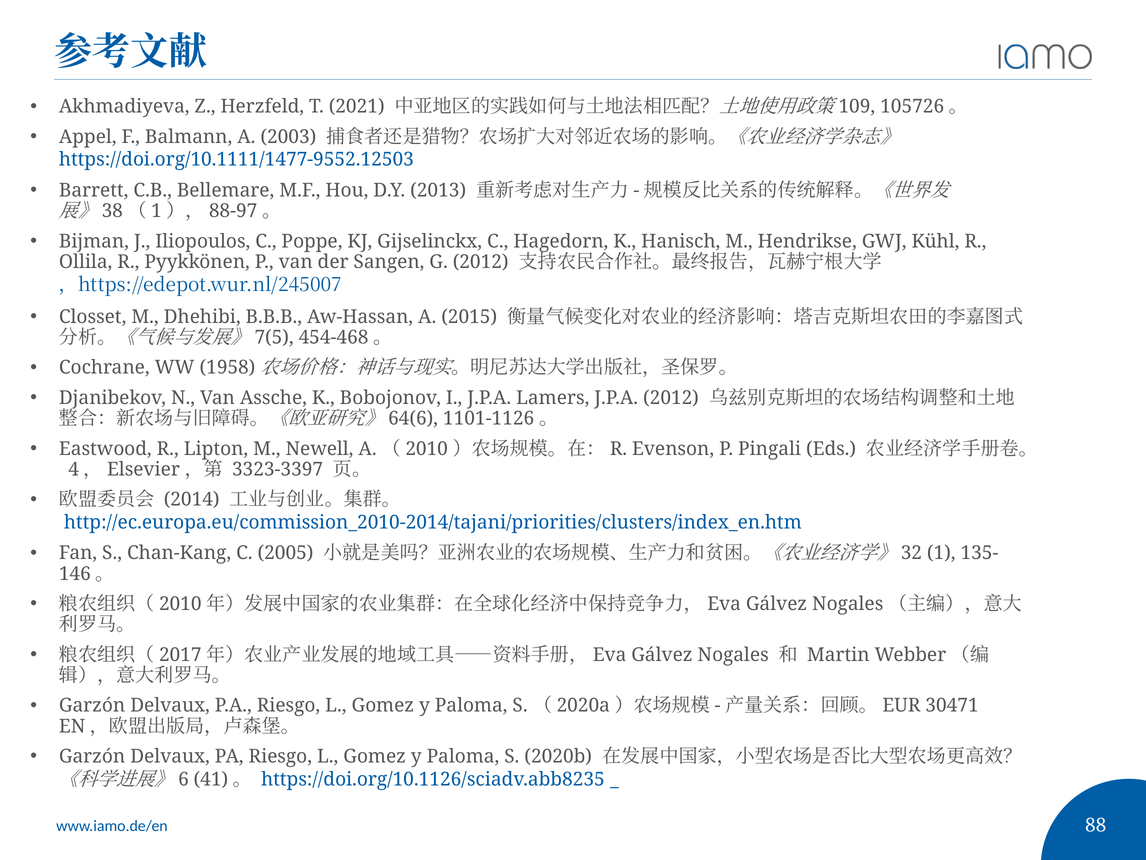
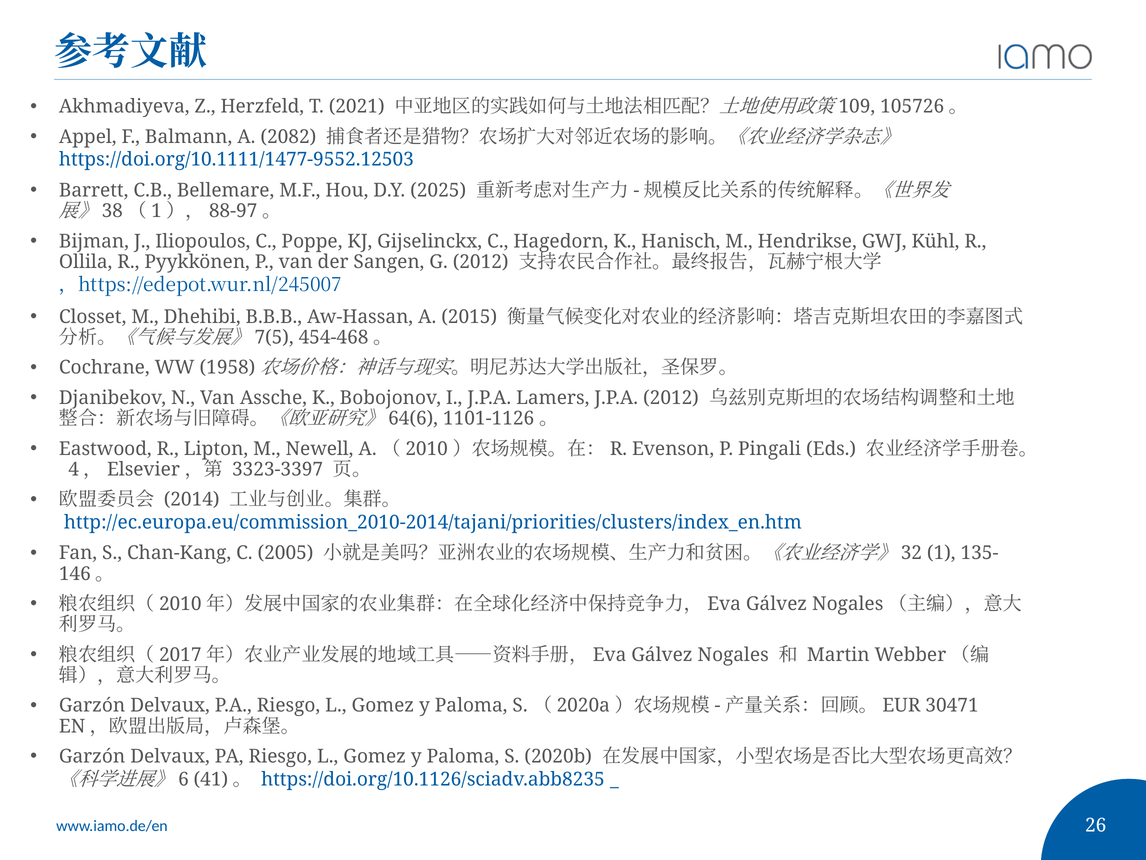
2003: 2003 -> 2082
2013: 2013 -> 2025
88: 88 -> 26
